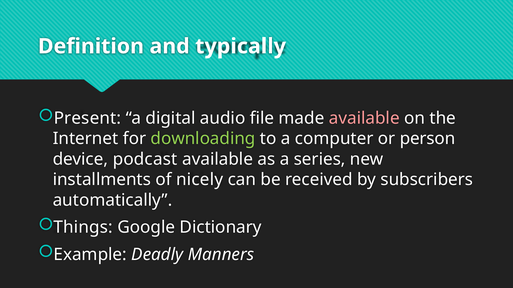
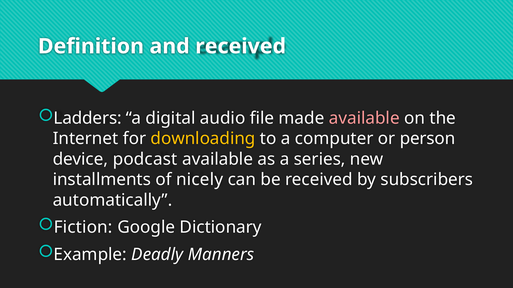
and typically: typically -> received
Present: Present -> Ladders
downloading colour: light green -> yellow
Things: Things -> Fiction
